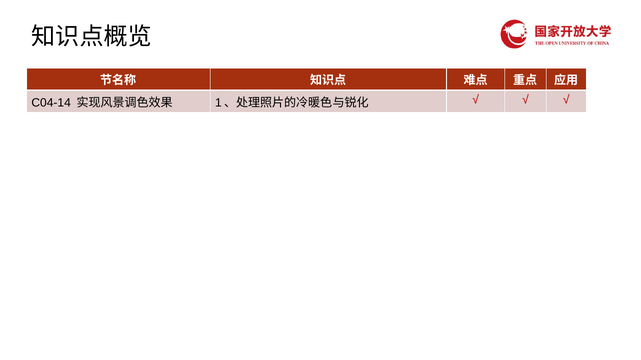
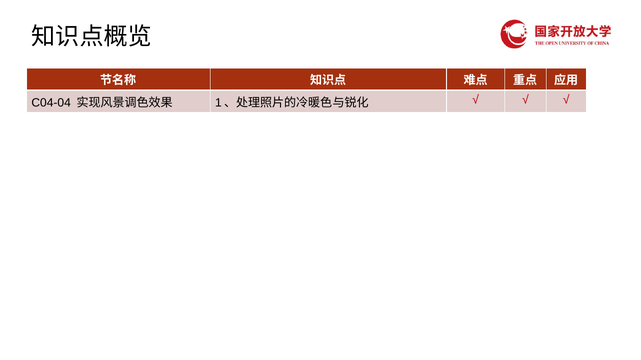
C04-14: C04-14 -> C04-04
